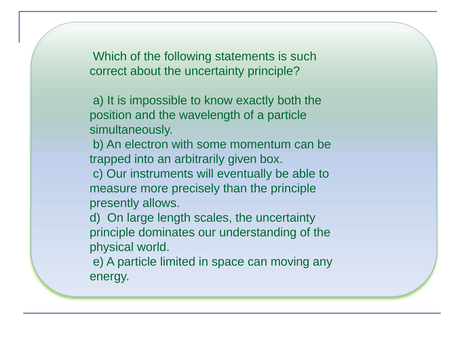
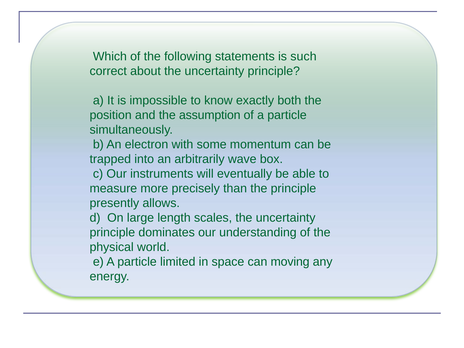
wavelength: wavelength -> assumption
given: given -> wave
